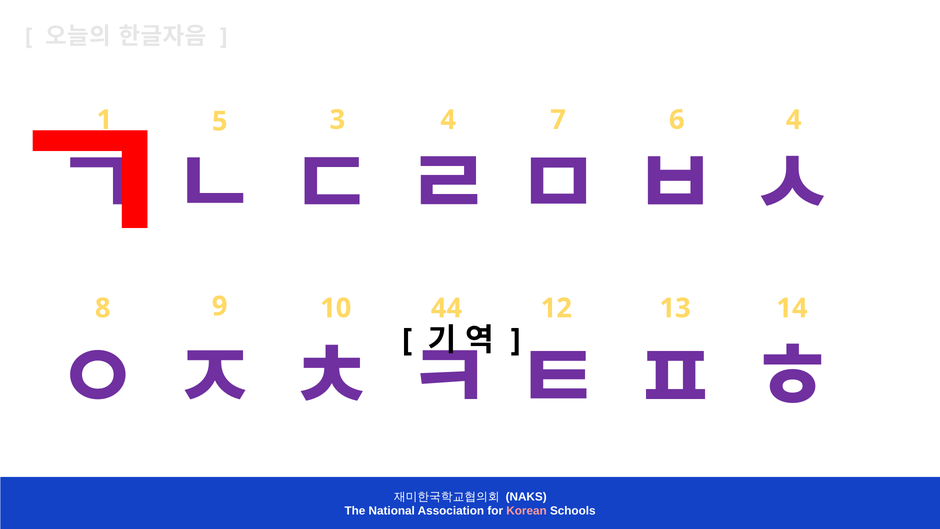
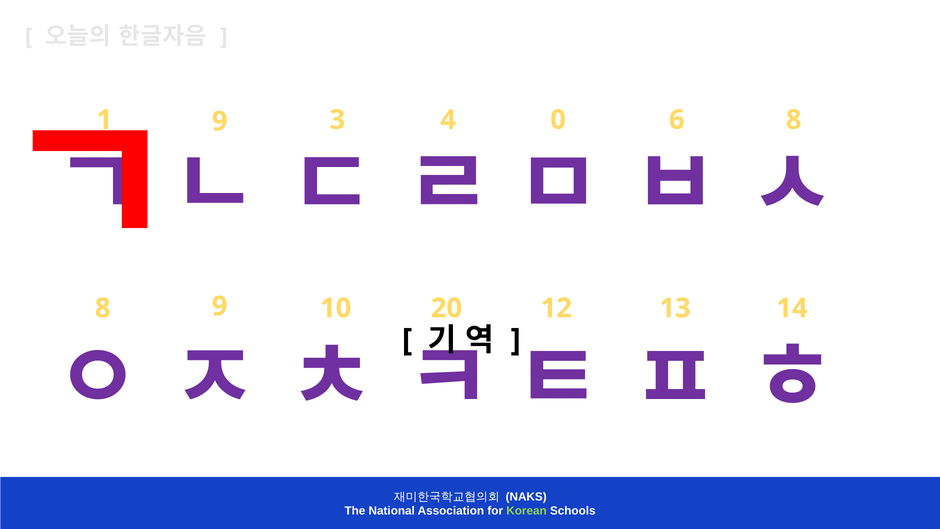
5 at (220, 121): 5 -> 9
7: 7 -> 0
6 4: 4 -> 8
44: 44 -> 20
Korean colour: pink -> light green
